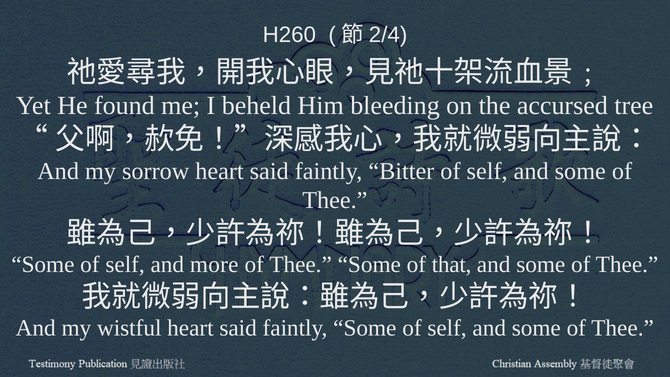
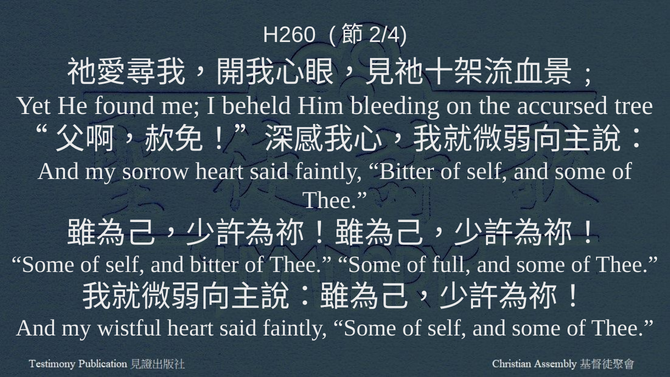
and more: more -> bitter
that: that -> full
